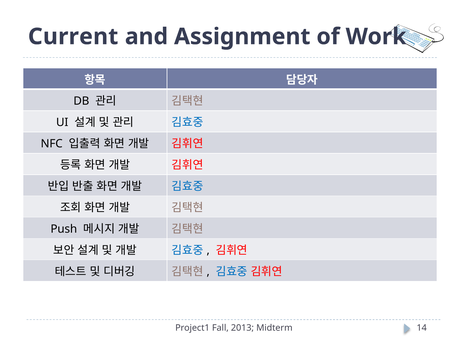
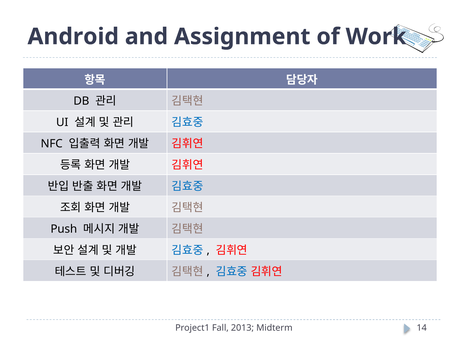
Current: Current -> Android
